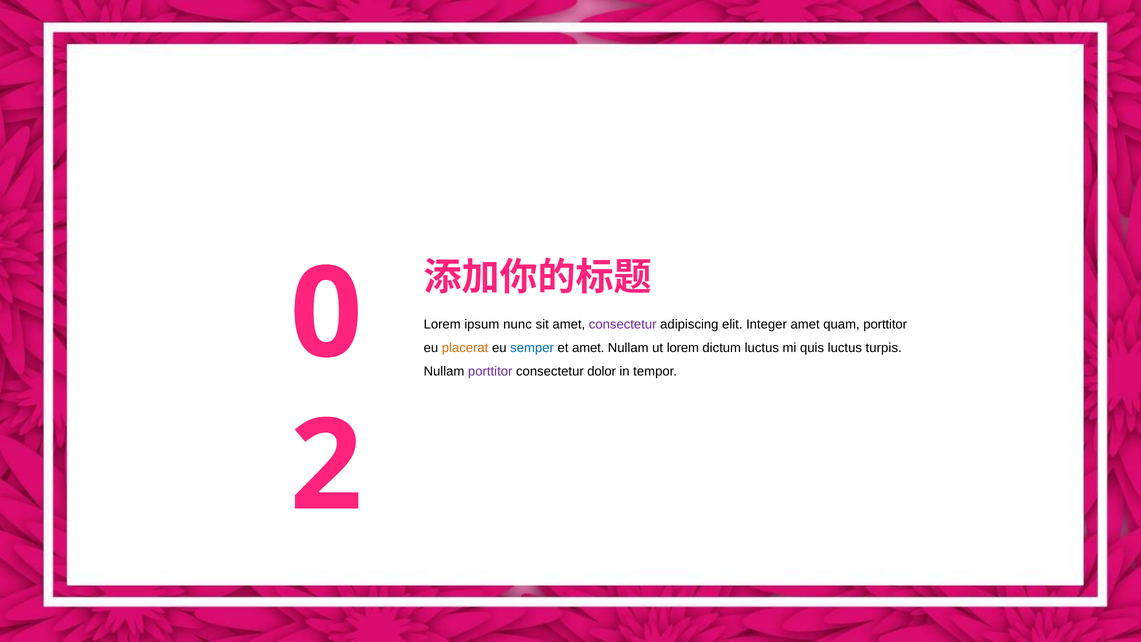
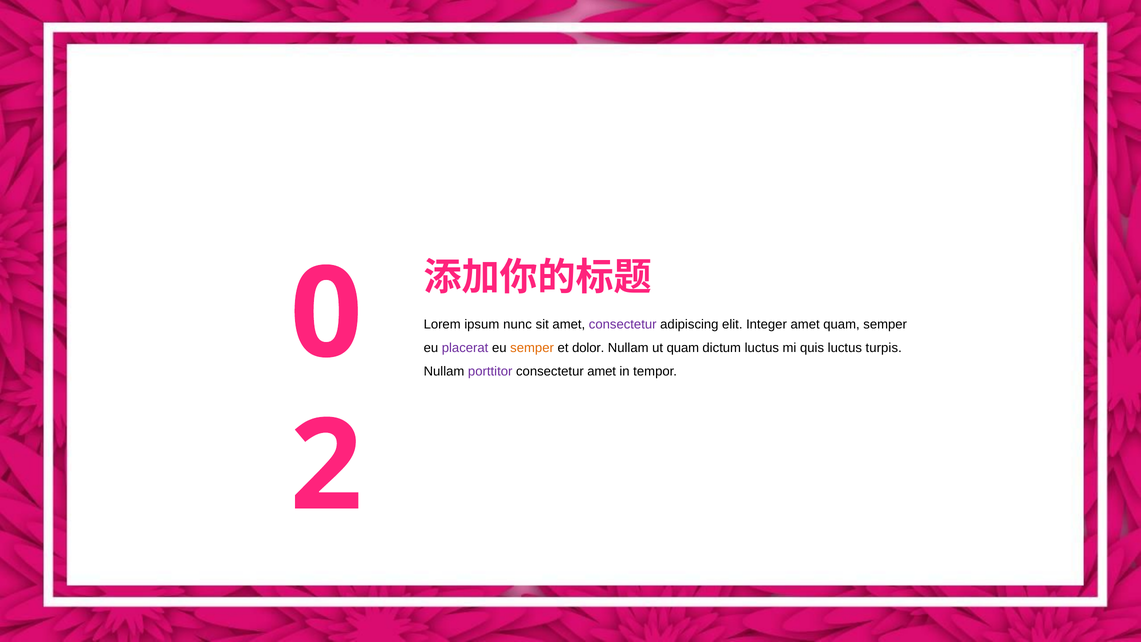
quam porttitor: porttitor -> semper
placerat colour: orange -> purple
semper at (532, 348) colour: blue -> orange
et amet: amet -> dolor
ut lorem: lorem -> quam
consectetur dolor: dolor -> amet
